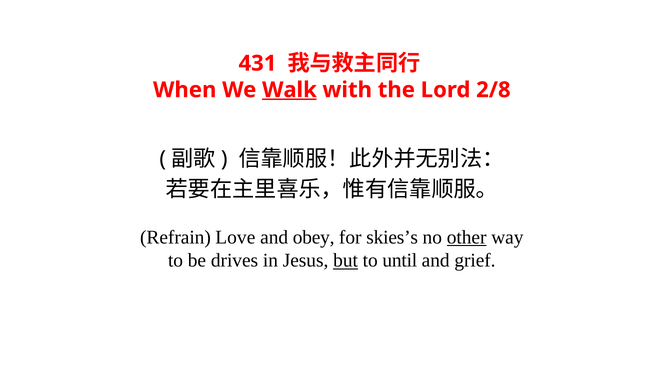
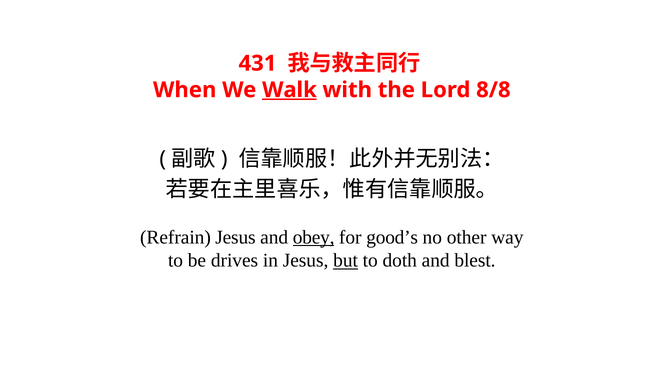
2/8: 2/8 -> 8/8
Refrain Love: Love -> Jesus
obey underline: none -> present
skies’s: skies’s -> good’s
other underline: present -> none
until: until -> doth
grief: grief -> blest
